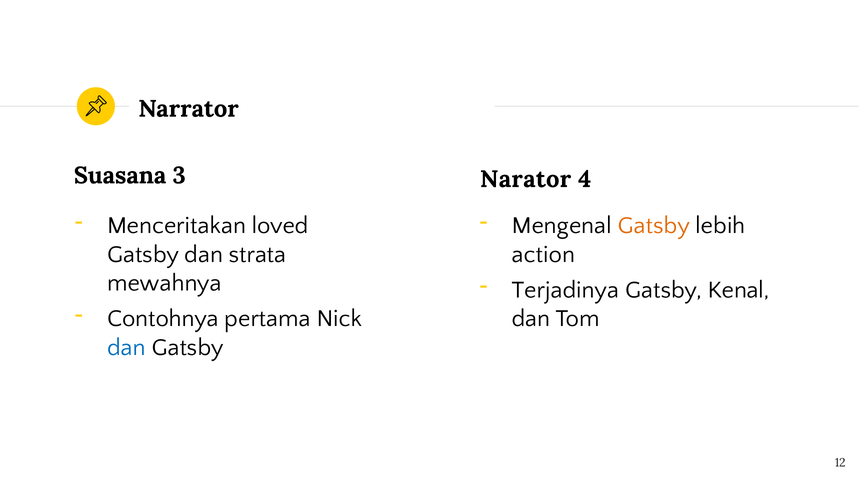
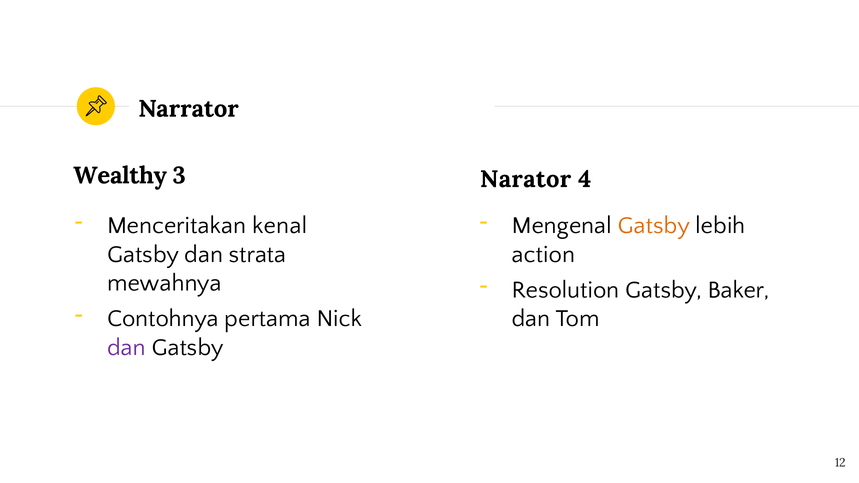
Suasana: Suasana -> Wealthy
loved: loved -> kenal
Terjadinya: Terjadinya -> Resolution
Kenal: Kenal -> Baker
dan at (126, 347) colour: blue -> purple
